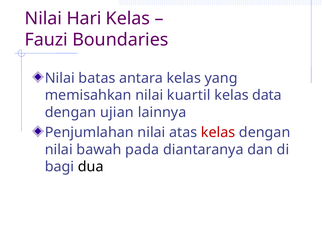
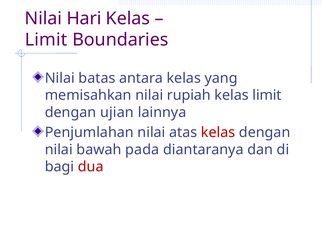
Fauzi at (46, 40): Fauzi -> Limit
kuartil: kuartil -> rupiah
kelas data: data -> limit
dua colour: black -> red
